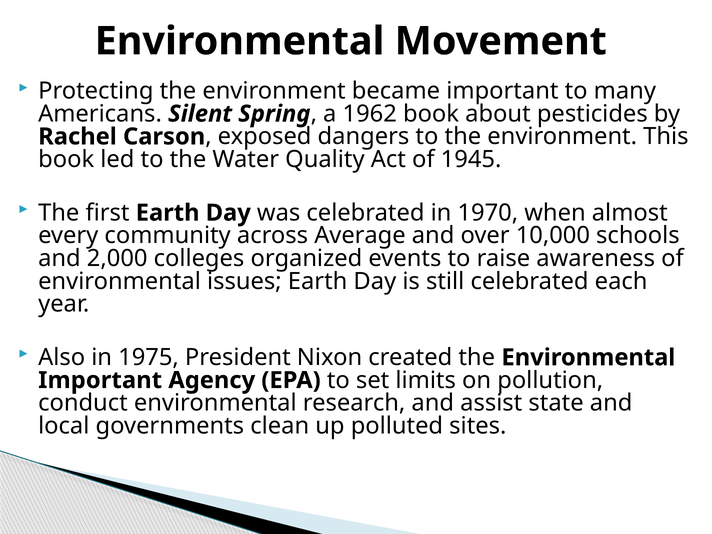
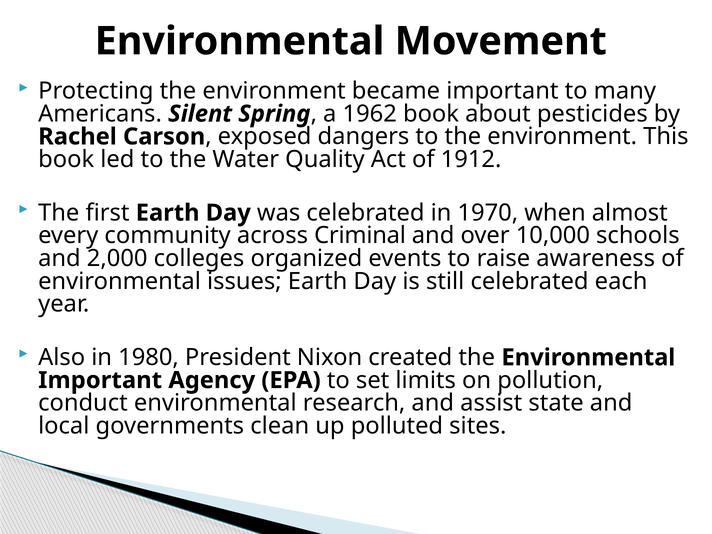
1945: 1945 -> 1912
Average: Average -> Criminal
1975: 1975 -> 1980
